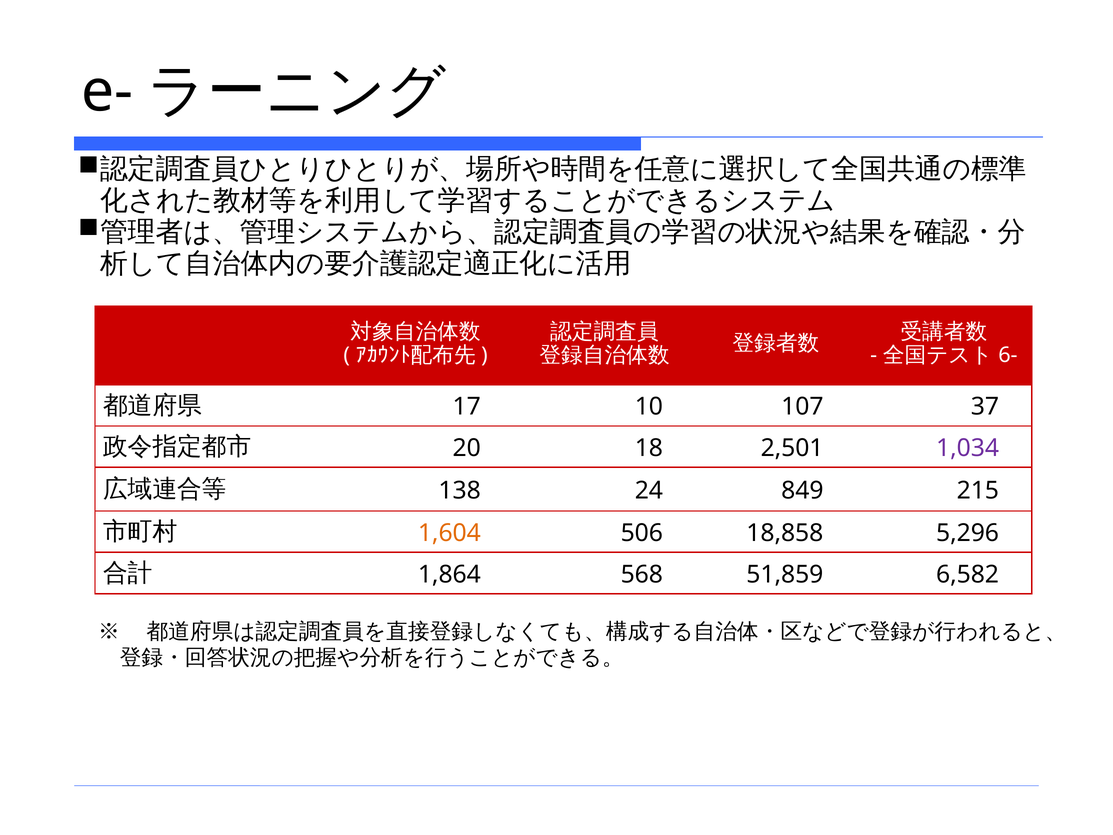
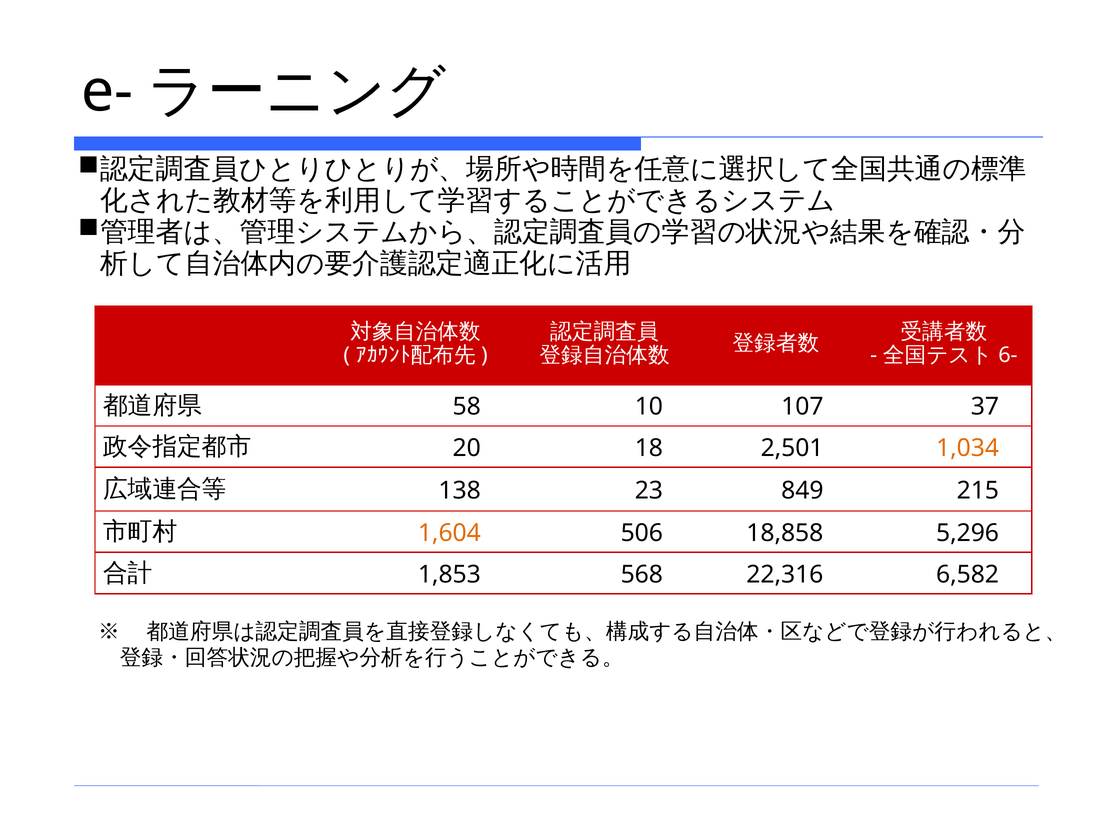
17: 17 -> 58
1,034 colour: purple -> orange
24: 24 -> 23
1,864: 1,864 -> 1,853
51,859: 51,859 -> 22,316
